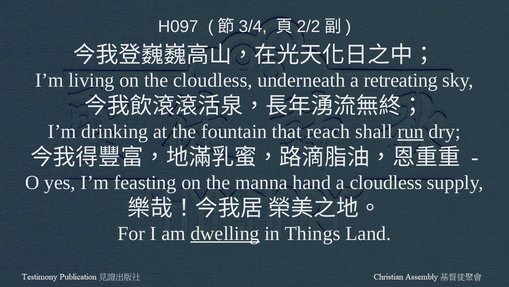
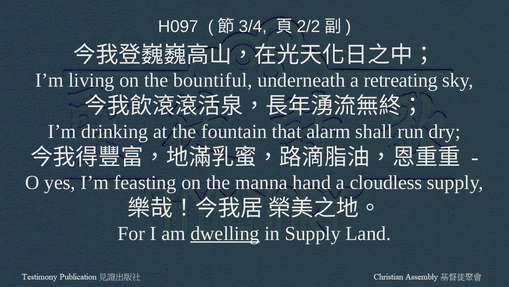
the cloudless: cloudless -> bountiful
reach: reach -> alarm
run underline: present -> none
in Things: Things -> Supply
